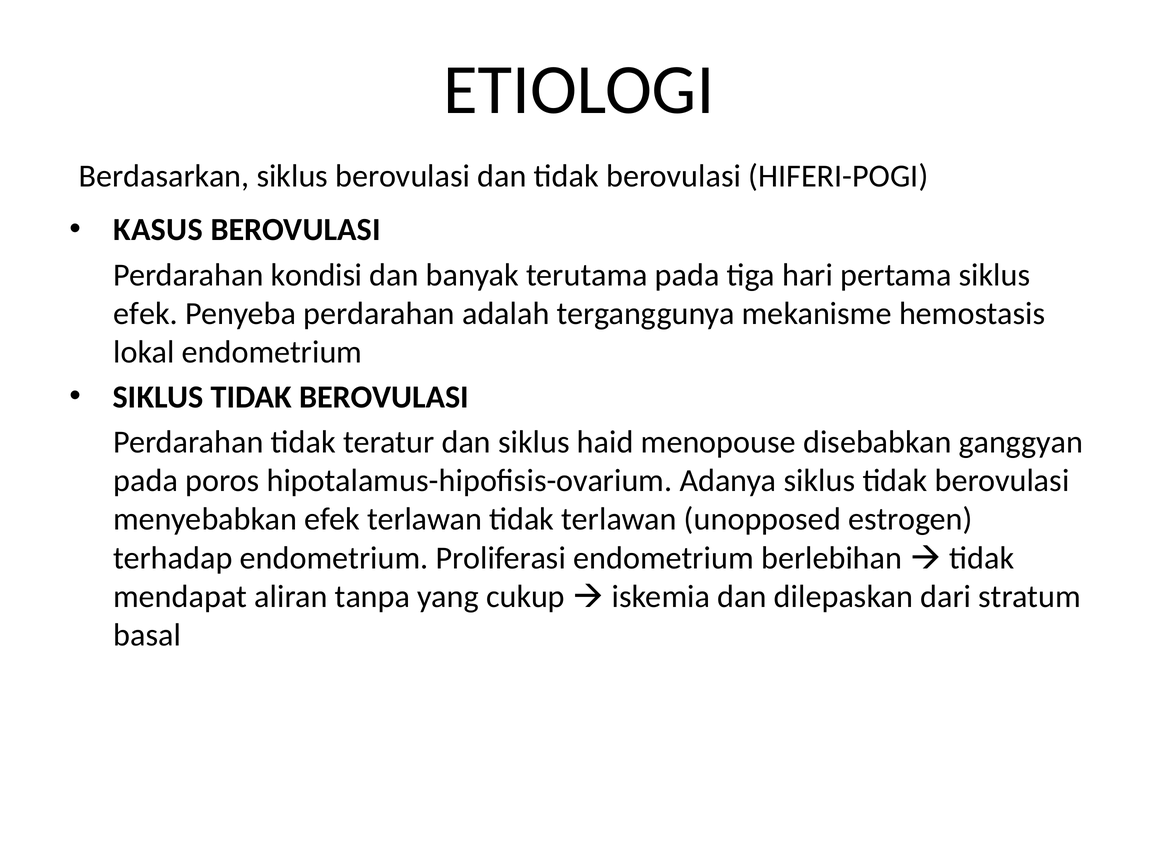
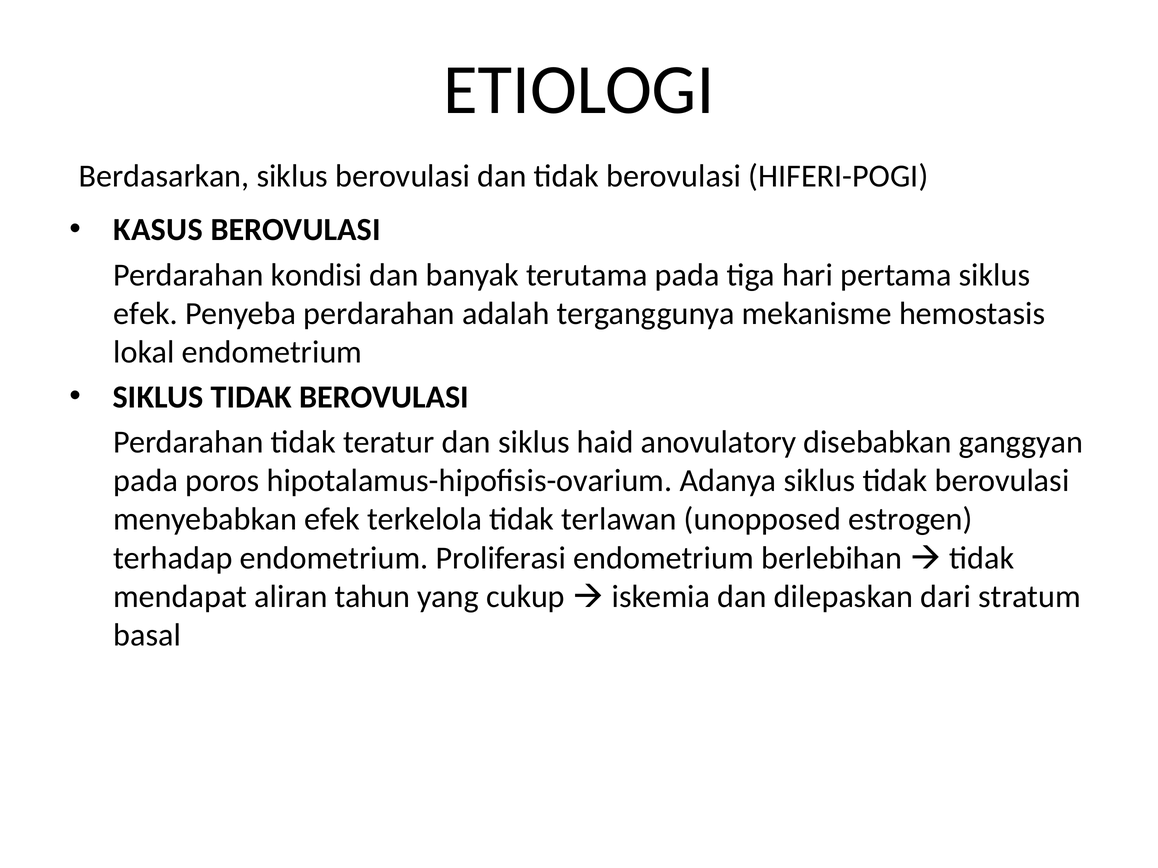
menopouse: menopouse -> anovulatory
efek terlawan: terlawan -> terkelola
tanpa: tanpa -> tahun
